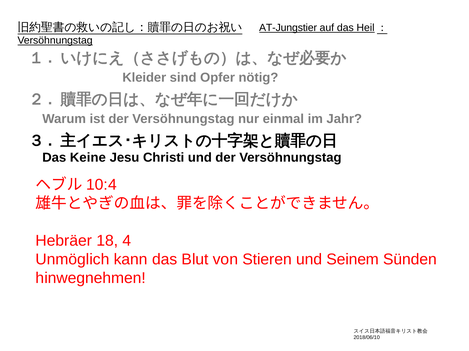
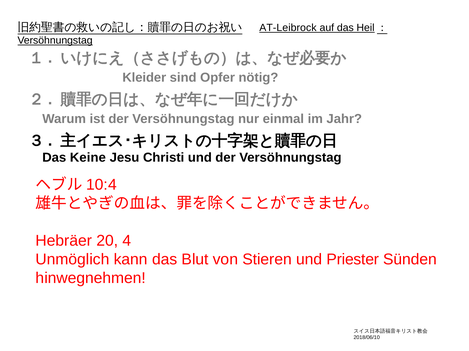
AT-Jungstier: AT-Jungstier -> AT-Leibrock
18: 18 -> 20
Seinem: Seinem -> Priester
